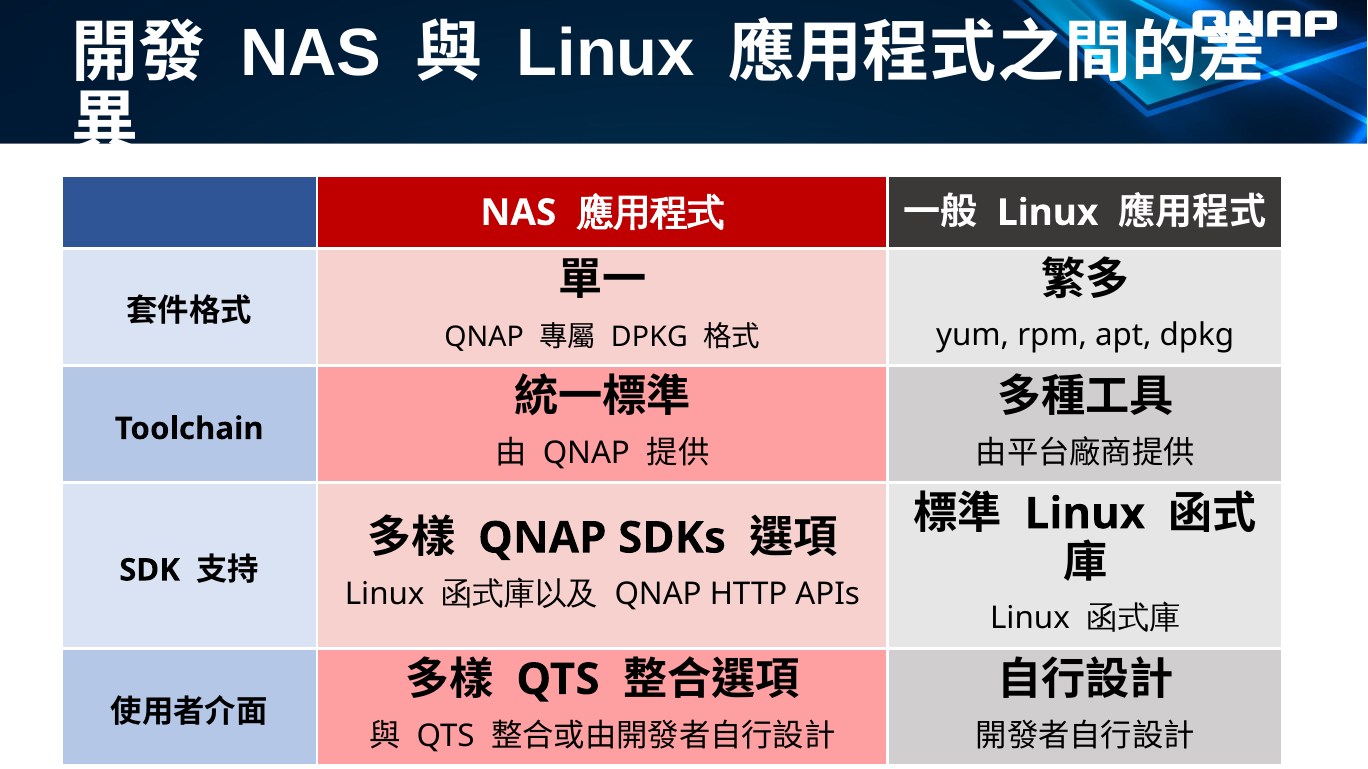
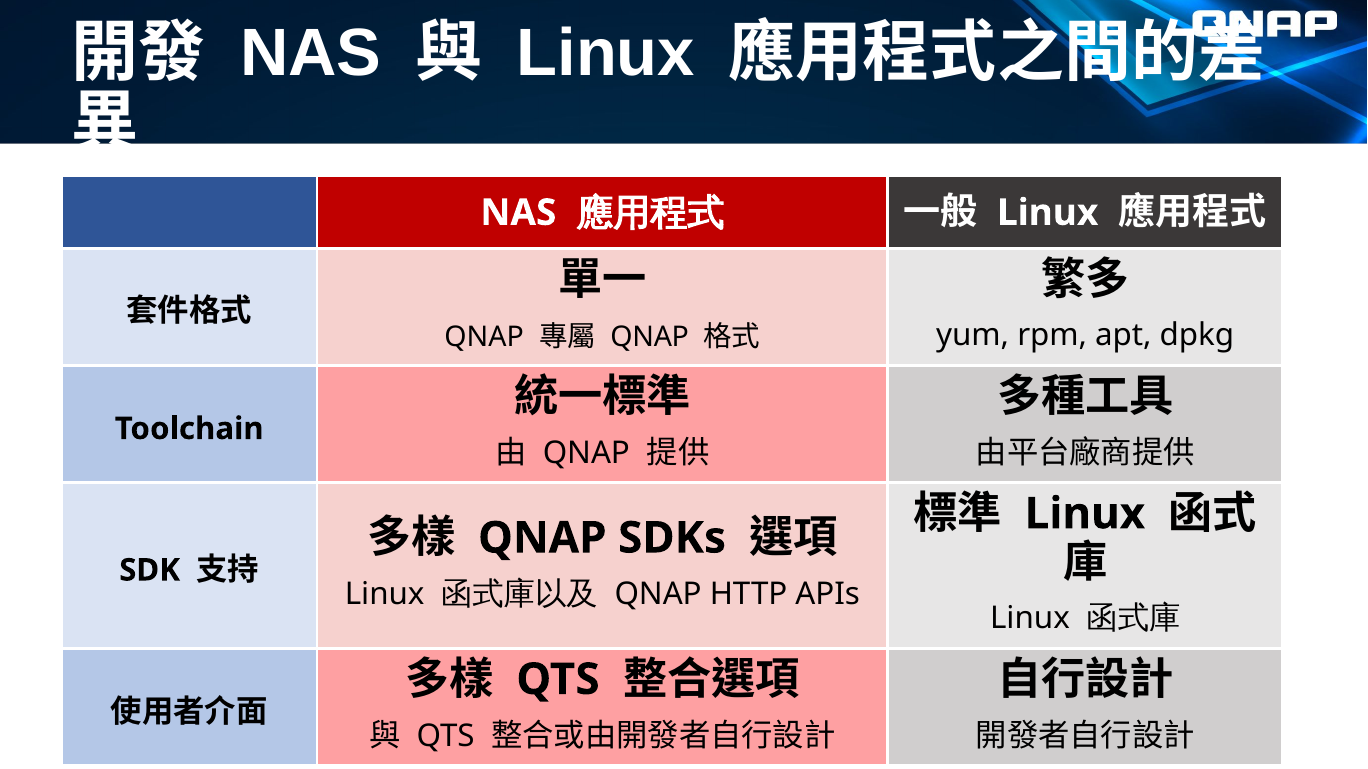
DPKG at (649, 338): DPKG -> QNAP
